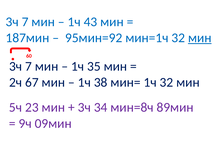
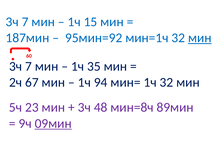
43: 43 -> 15
38: 38 -> 94
34: 34 -> 48
09мин underline: none -> present
